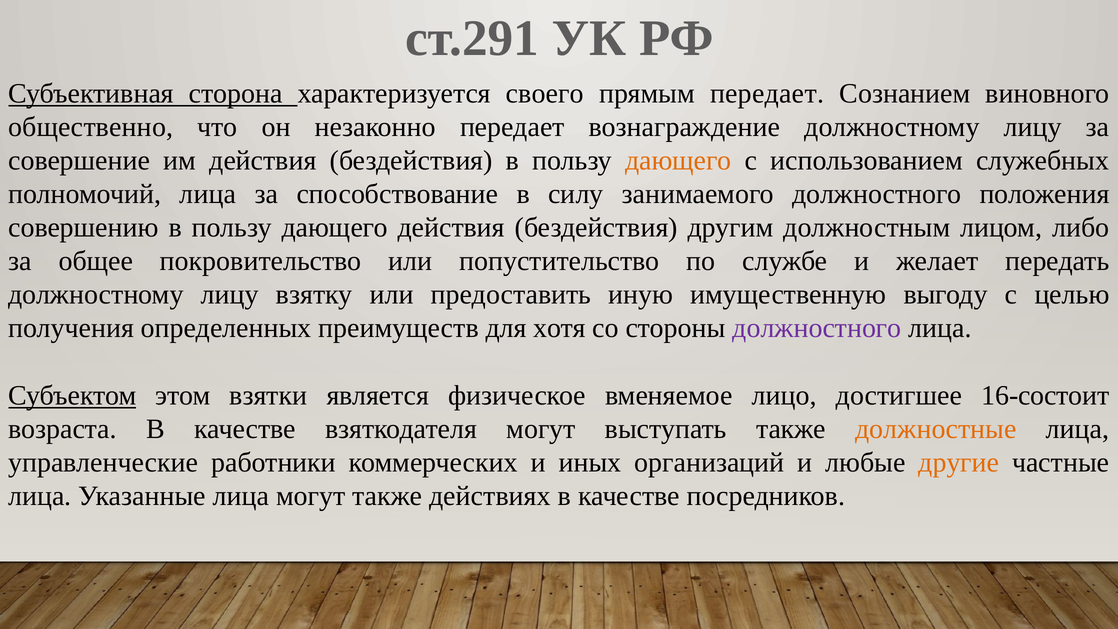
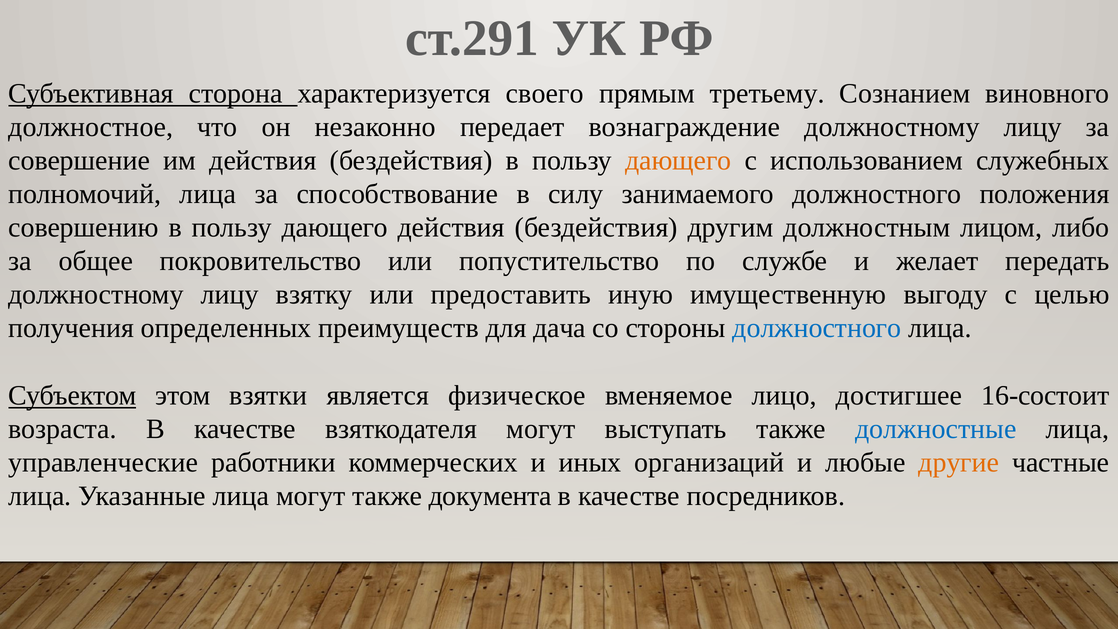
прямым передает: передает -> третьему
общественно: общественно -> должностное
хотя: хотя -> дача
должностного at (817, 328) colour: purple -> blue
должностные colour: orange -> blue
действиях: действиях -> документа
